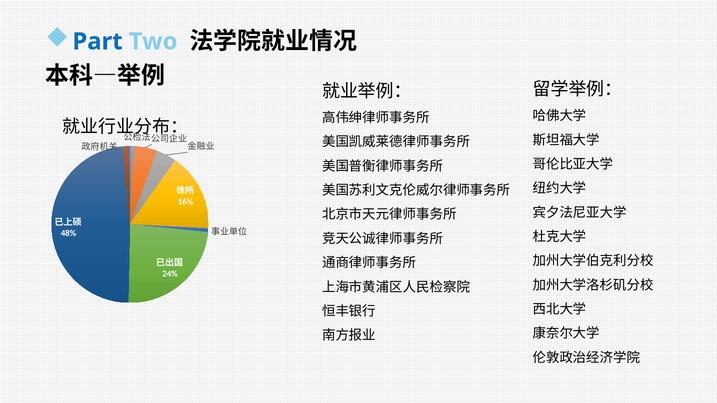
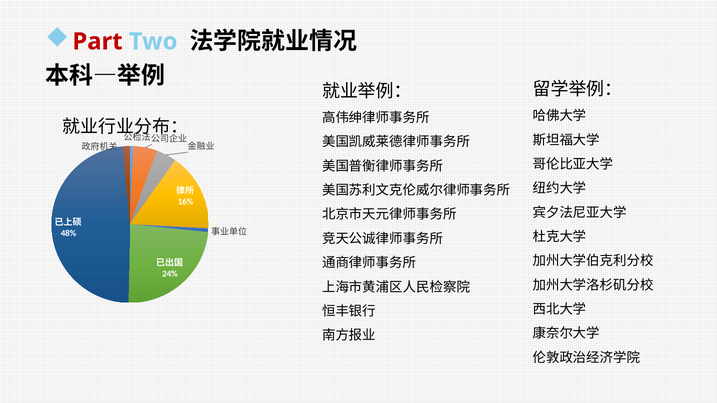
Part colour: blue -> red
